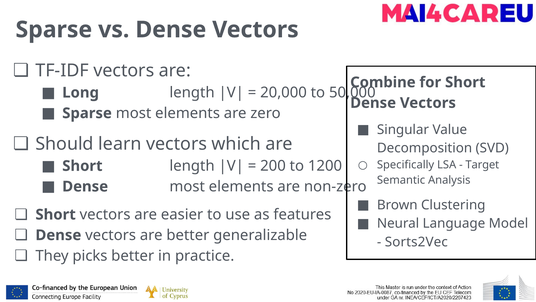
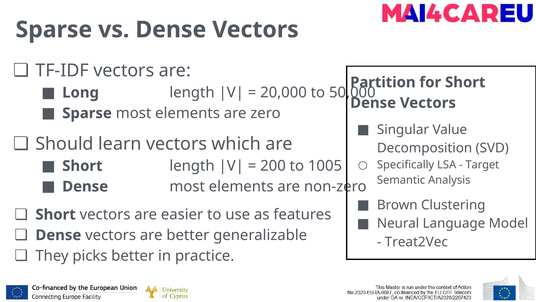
Combine: Combine -> Partition
1200: 1200 -> 1005
Sorts2Vec: Sorts2Vec -> Treat2Vec
